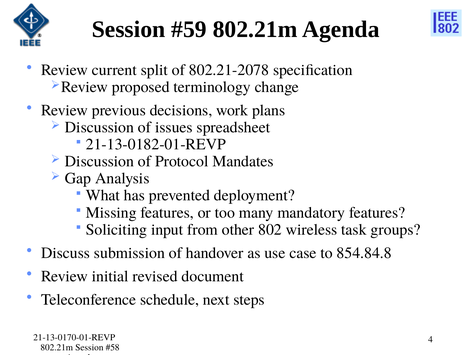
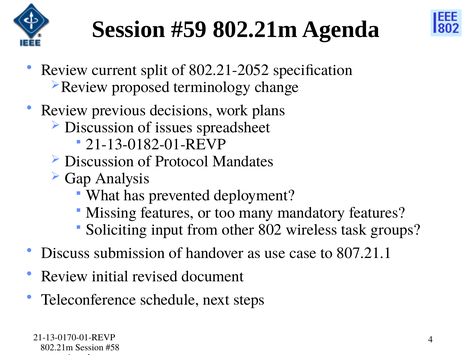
802.21-2078: 802.21-2078 -> 802.21-2052
854.84.8: 854.84.8 -> 807.21.1
